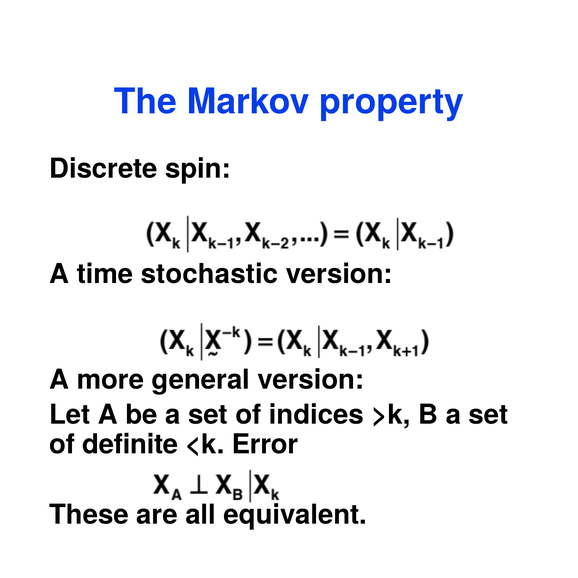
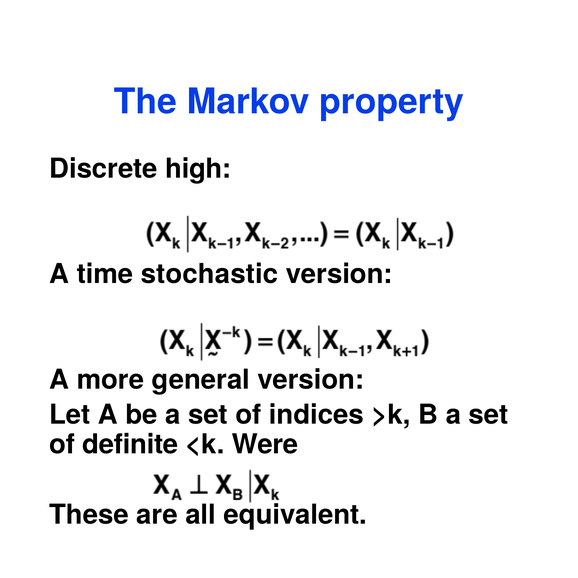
spin: spin -> high
Error: Error -> Were
